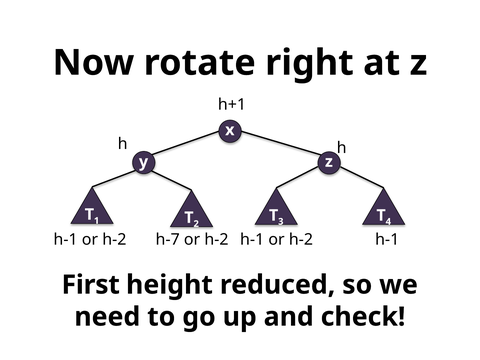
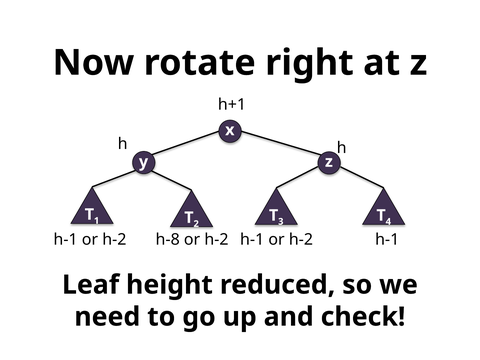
h-7: h-7 -> h-8
First: First -> Leaf
